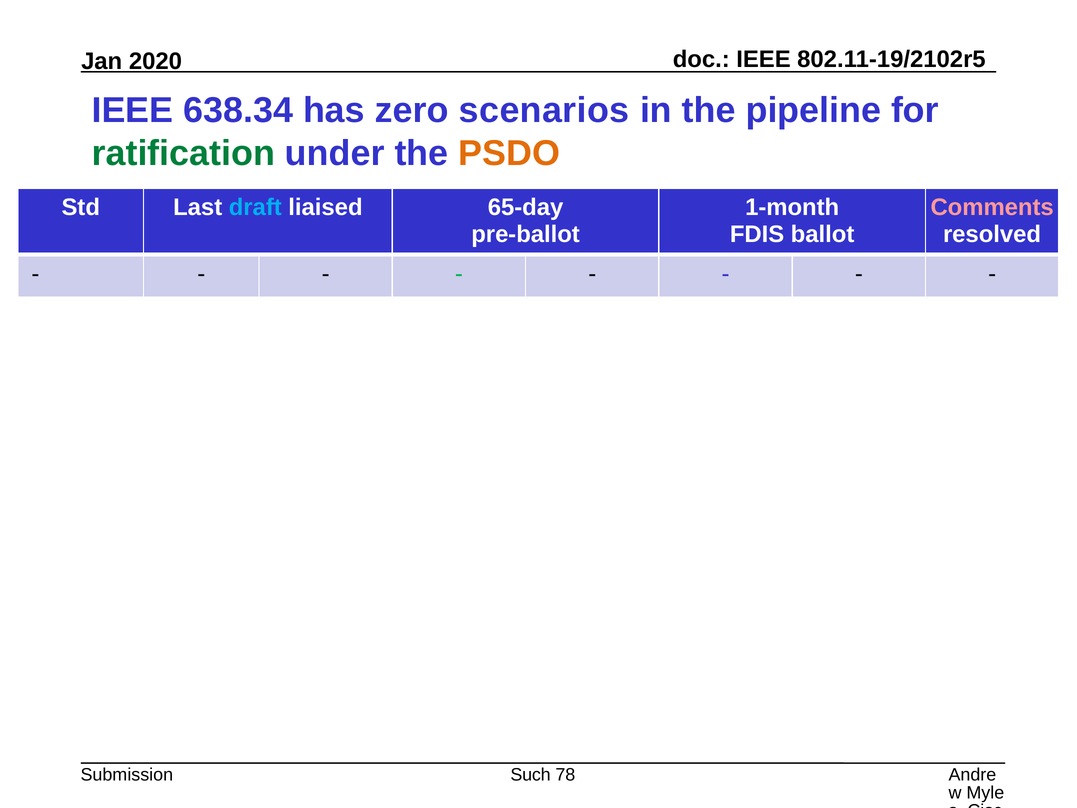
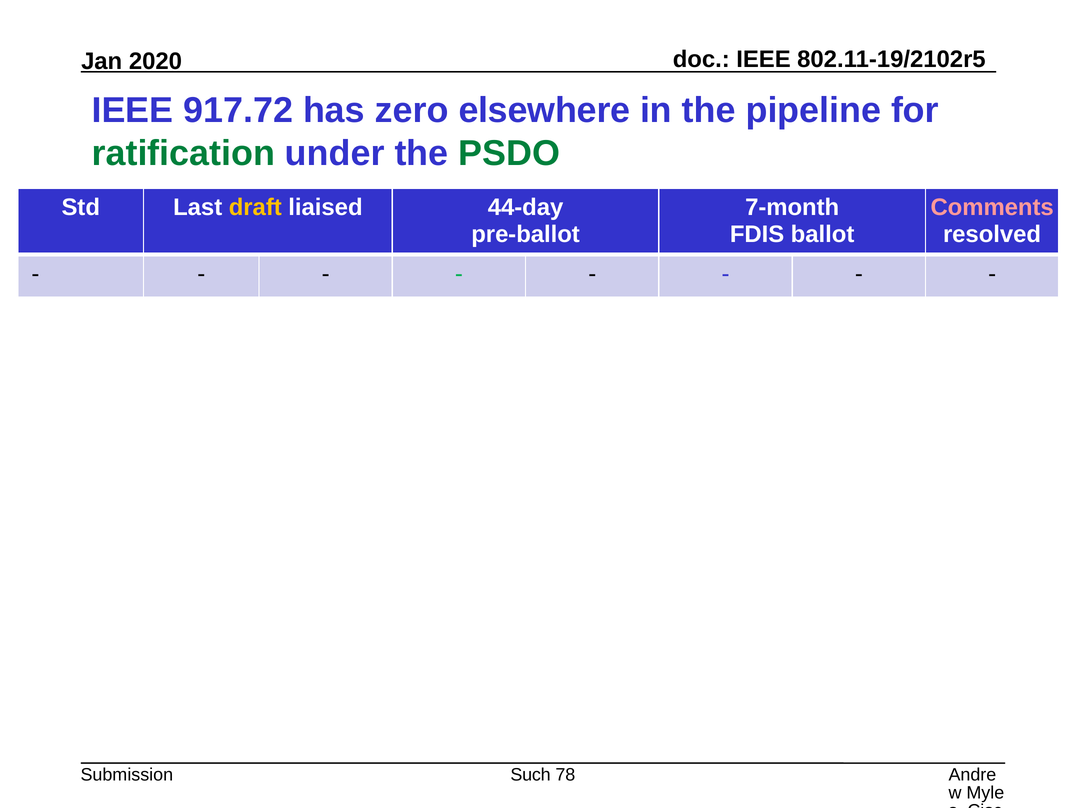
638.34: 638.34 -> 917.72
scenarios: scenarios -> elsewhere
PSDO colour: orange -> green
draft colour: light blue -> yellow
65-day: 65-day -> 44-day
1-month: 1-month -> 7-month
